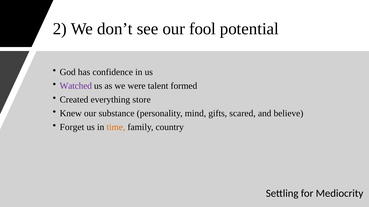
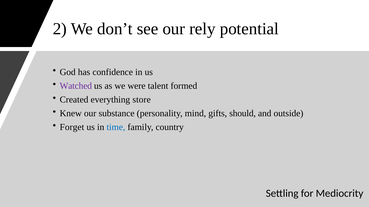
fool: fool -> rely
scared: scared -> should
believe: believe -> outside
time colour: orange -> blue
